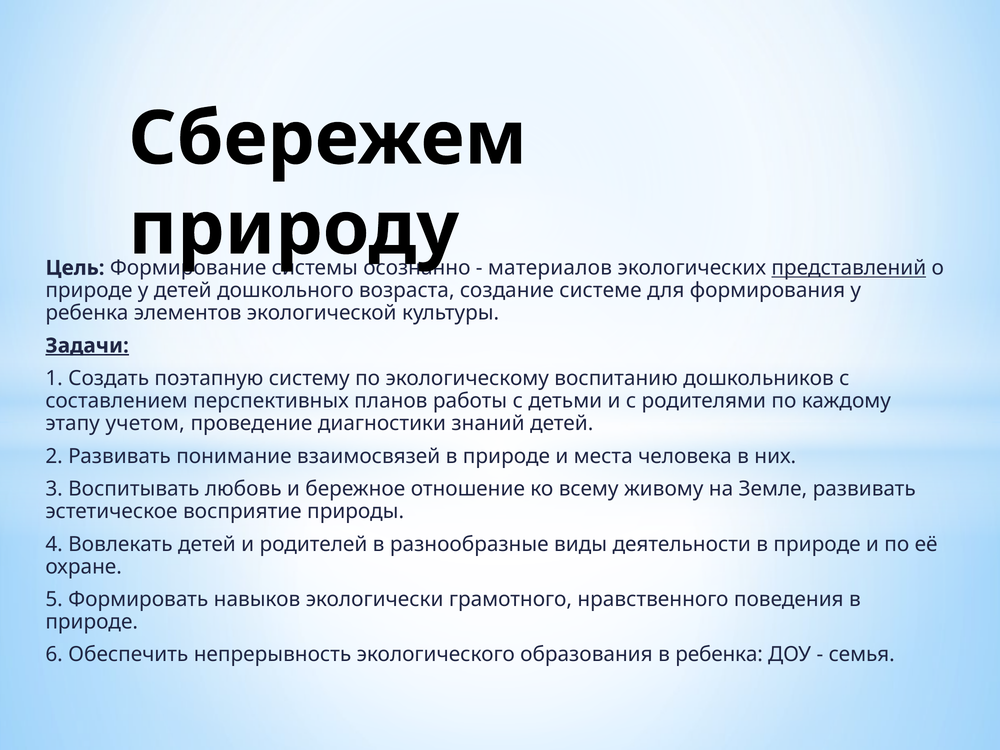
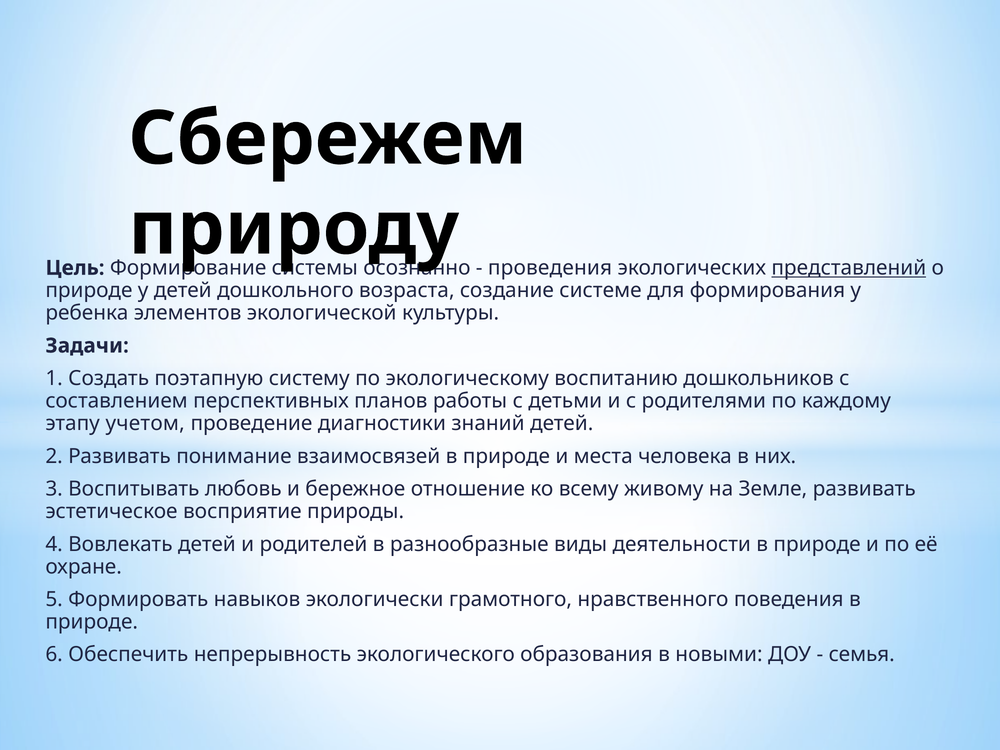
материалов: материалов -> проведения
Задачи underline: present -> none
в ребенка: ребенка -> новыми
